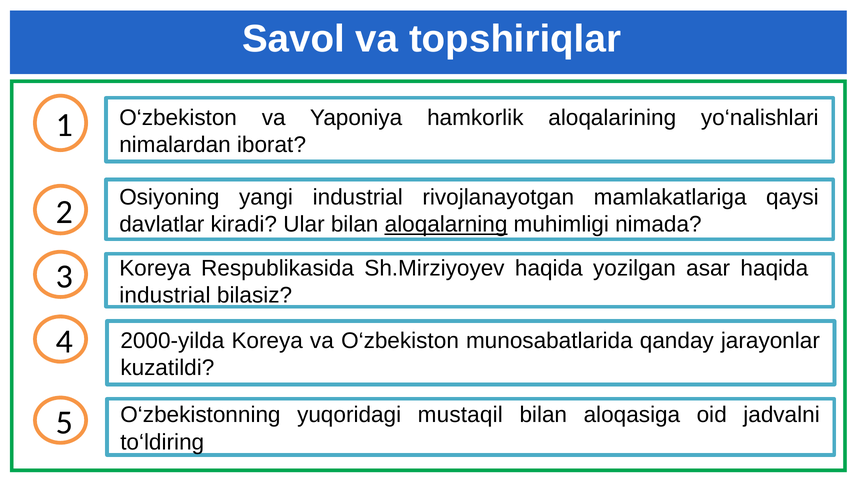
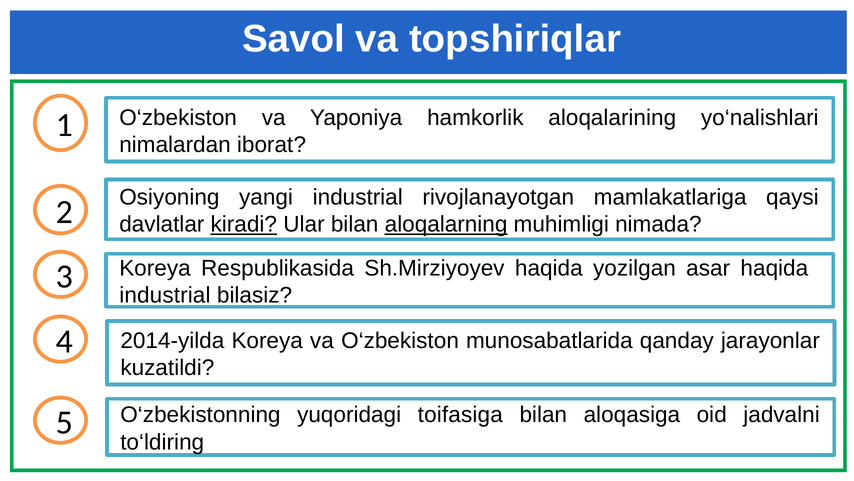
kiradi underline: none -> present
2000-yilda: 2000-yilda -> 2014-yilda
mustaqil: mustaqil -> toifasiga
